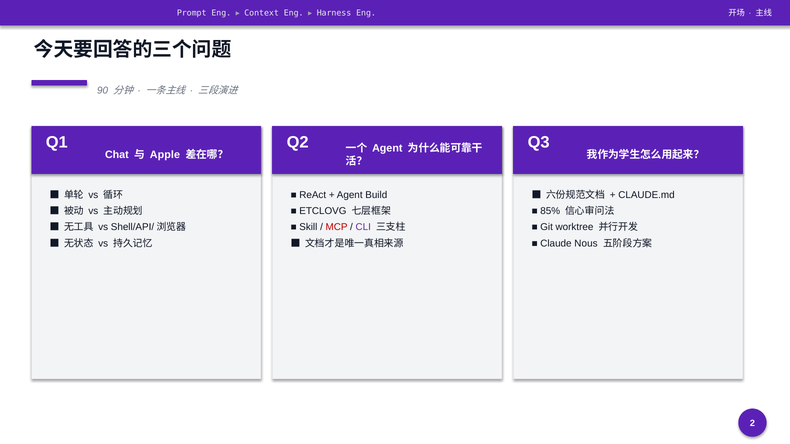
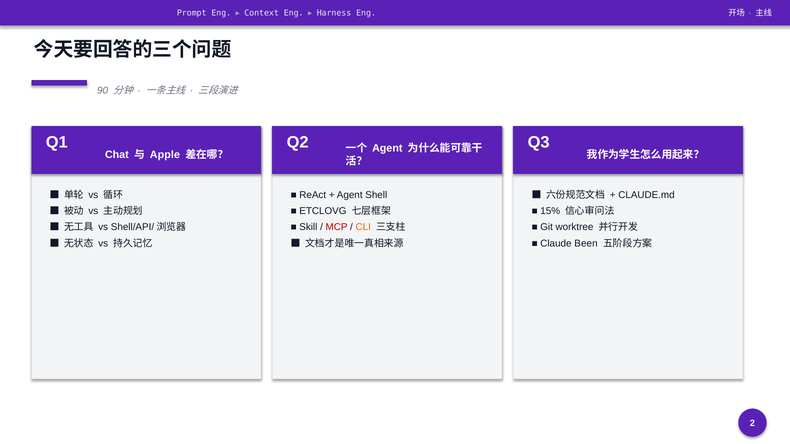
Build: Build -> Shell
85%: 85% -> 15%
CLI colour: purple -> orange
Nous: Nous -> Been
